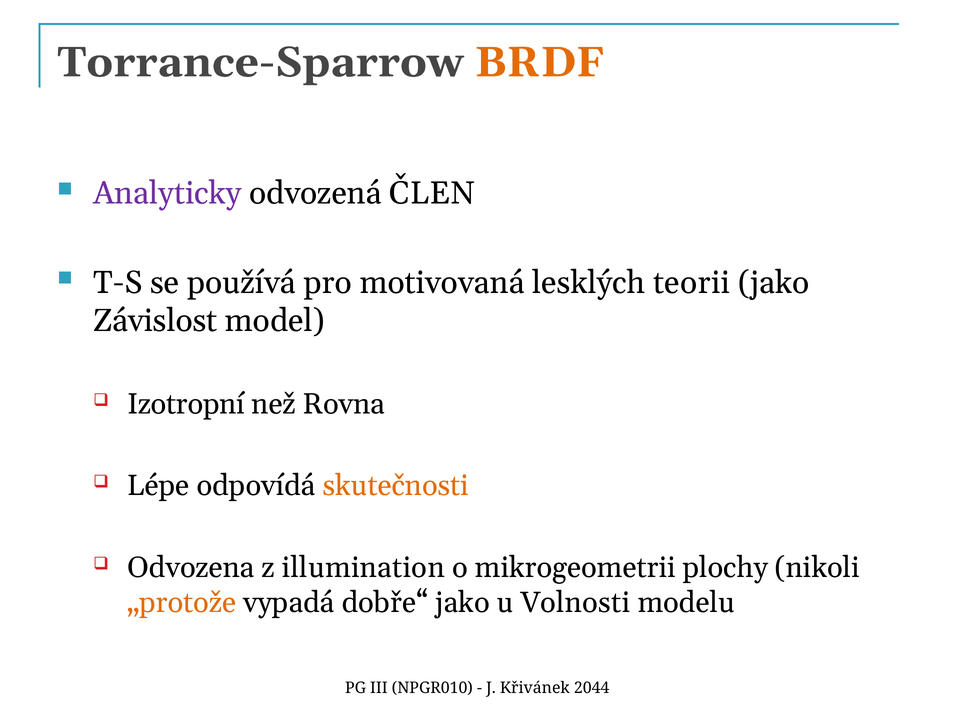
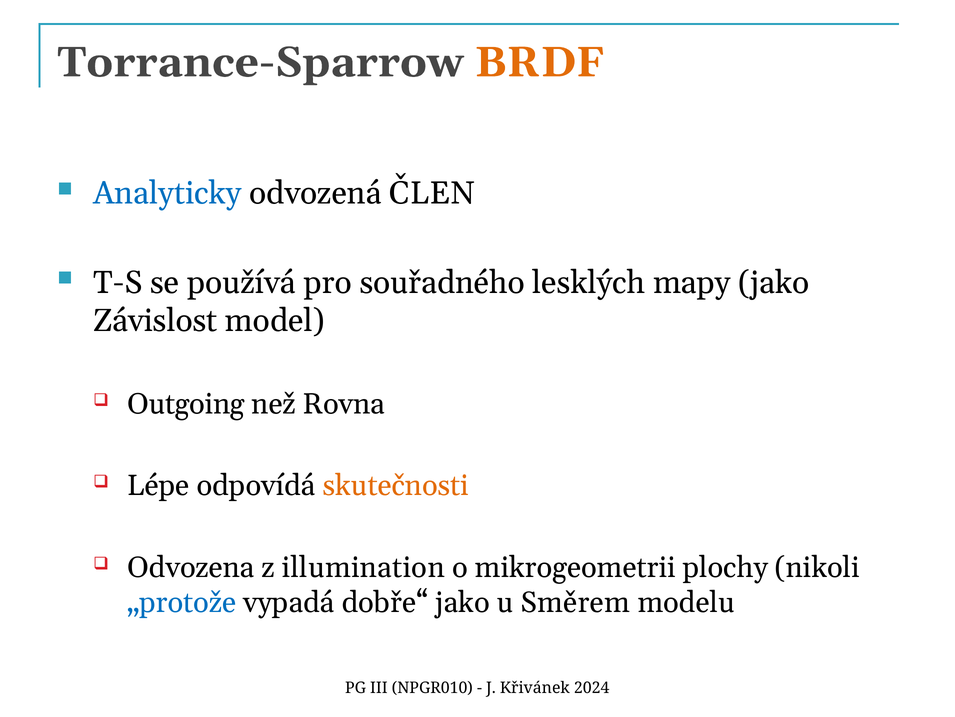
Analyticky colour: purple -> blue
motivovaná: motivovaná -> souřadného
teorii: teorii -> mapy
Izotropní: Izotropní -> Outgoing
„protože colour: orange -> blue
Volnosti: Volnosti -> Směrem
2044: 2044 -> 2024
